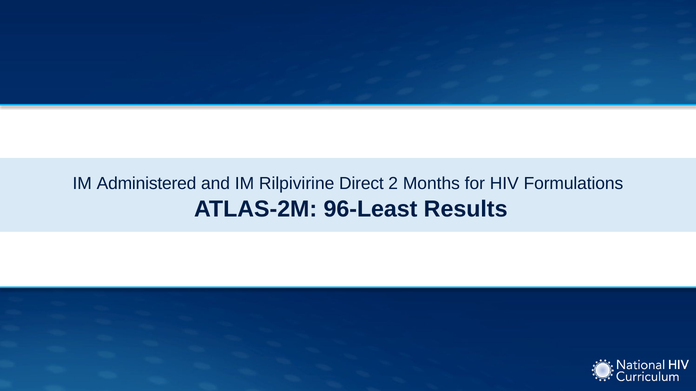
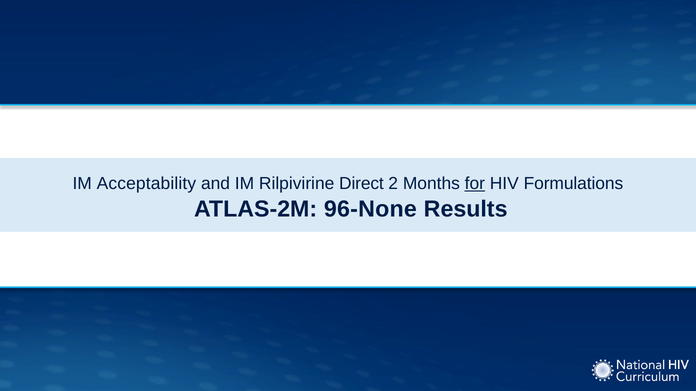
Administered: Administered -> Acceptability
for underline: none -> present
96-Least: 96-Least -> 96-None
